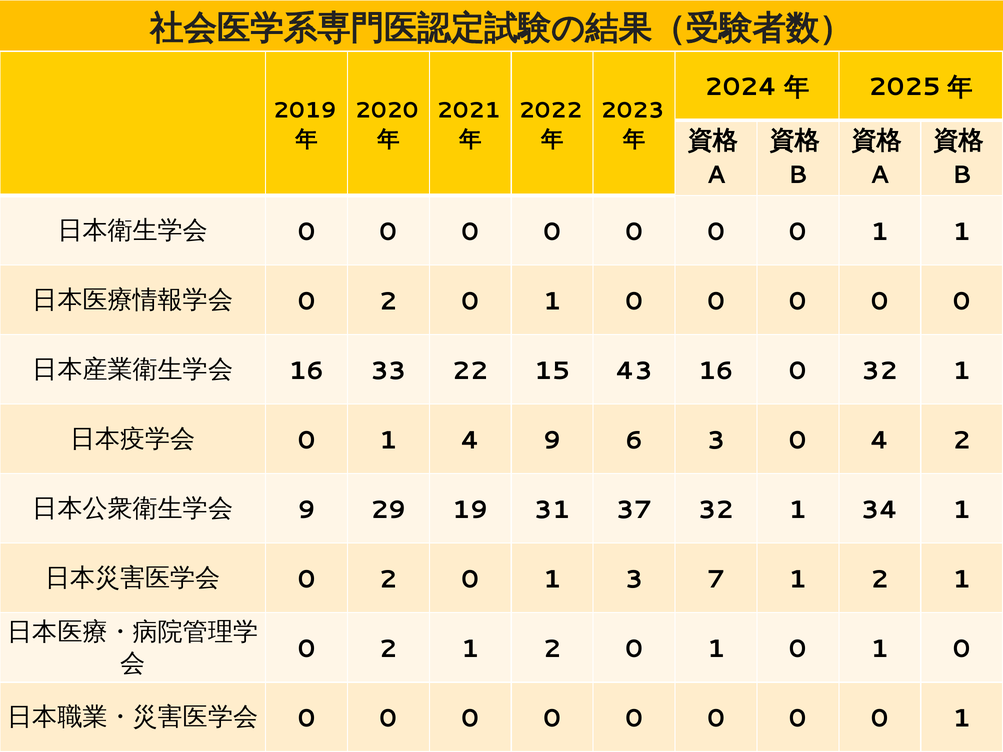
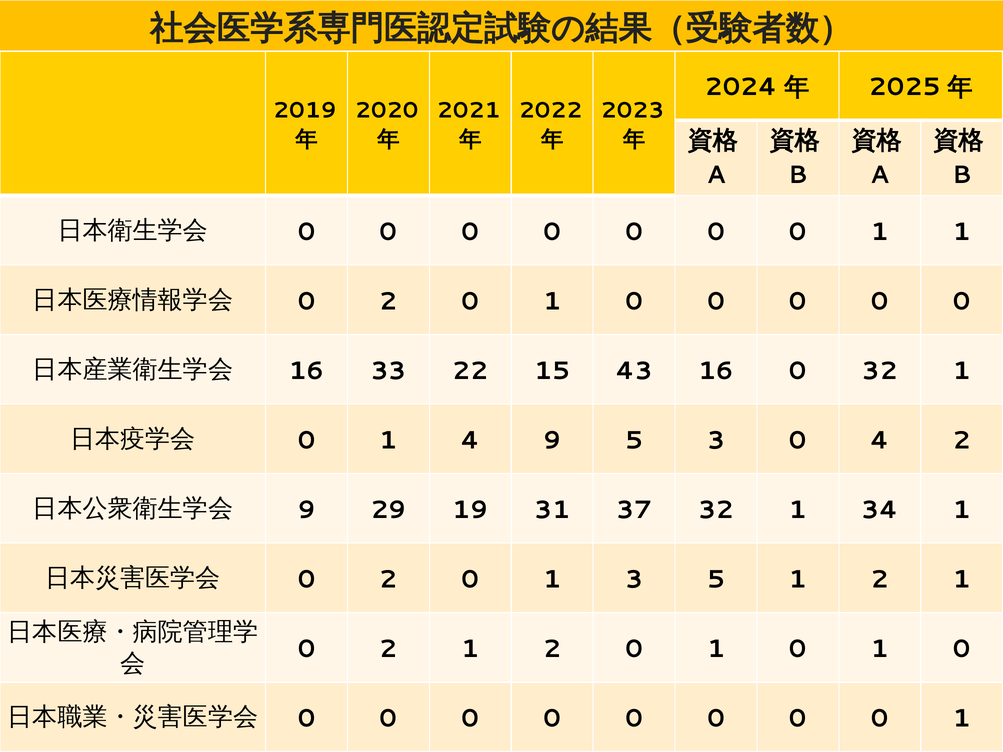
9 6: 6 -> 5
3 7: 7 -> 5
